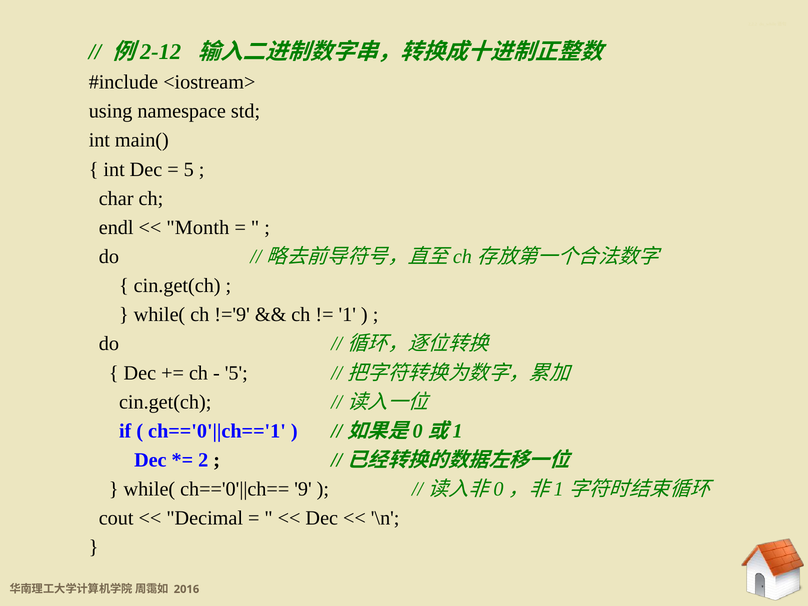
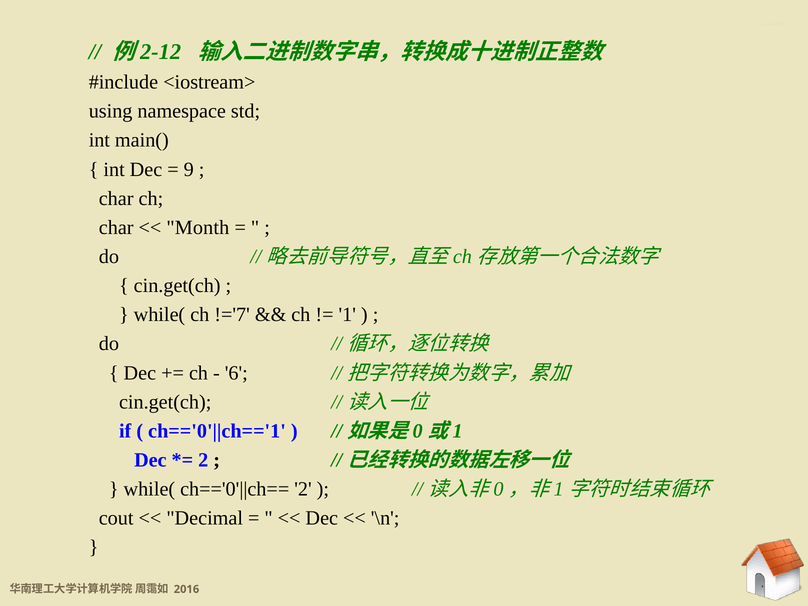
5 at (189, 169): 5 -> 9
endl at (116, 227): endl -> char
!='9: !='9 -> !='7
5 at (236, 373): 5 -> 6
9 at (303, 489): 9 -> 2
